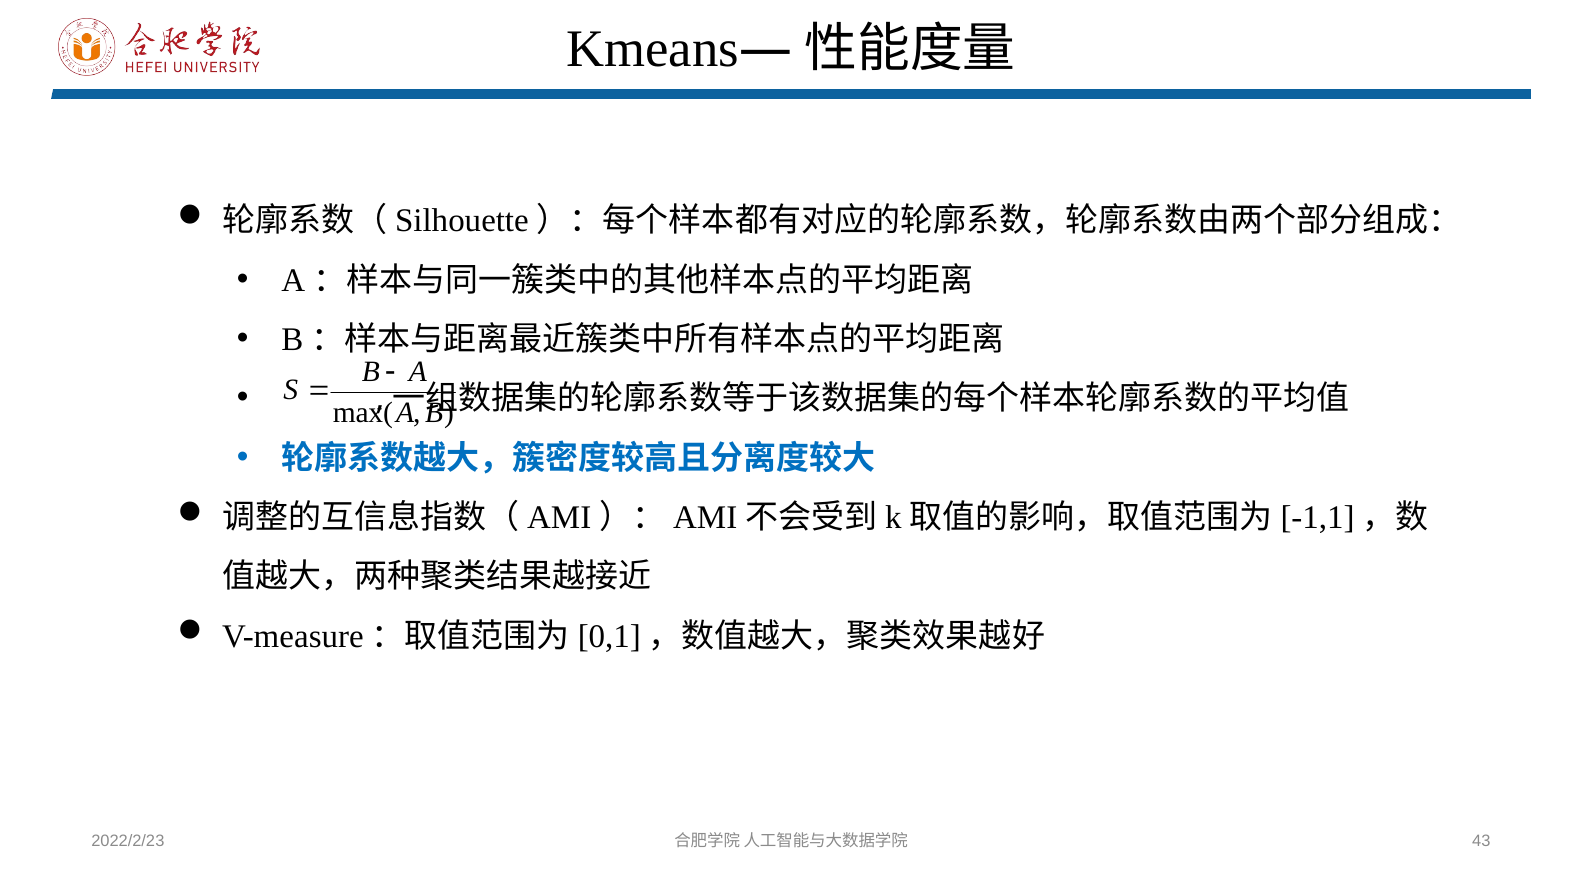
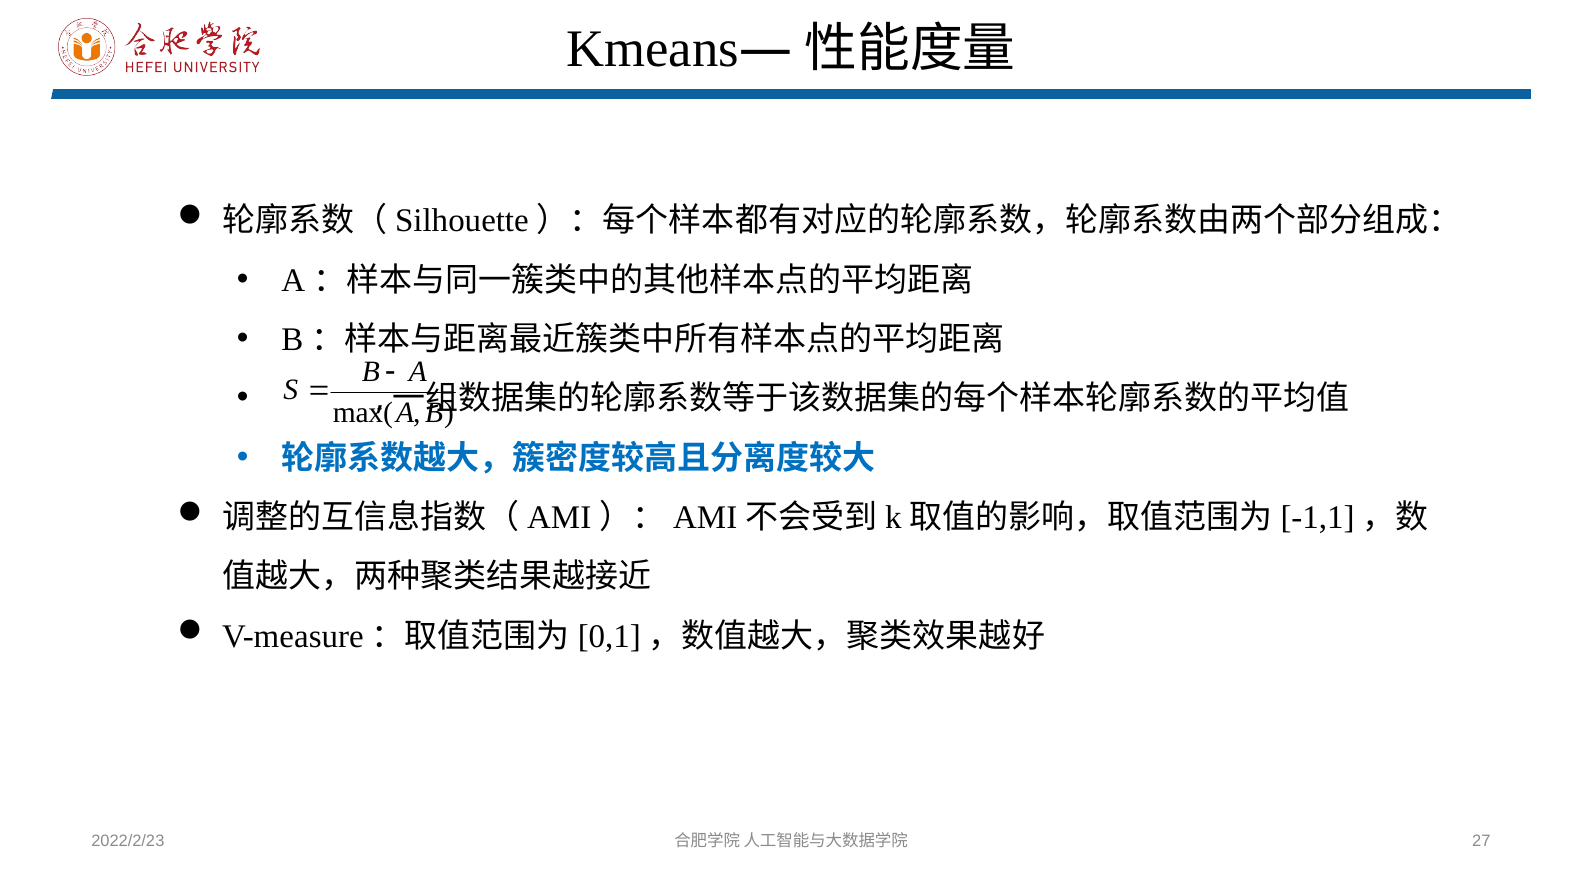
43: 43 -> 27
